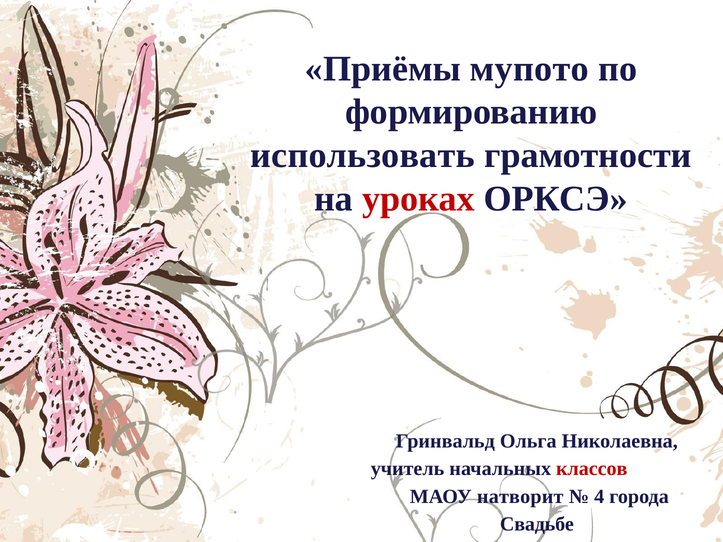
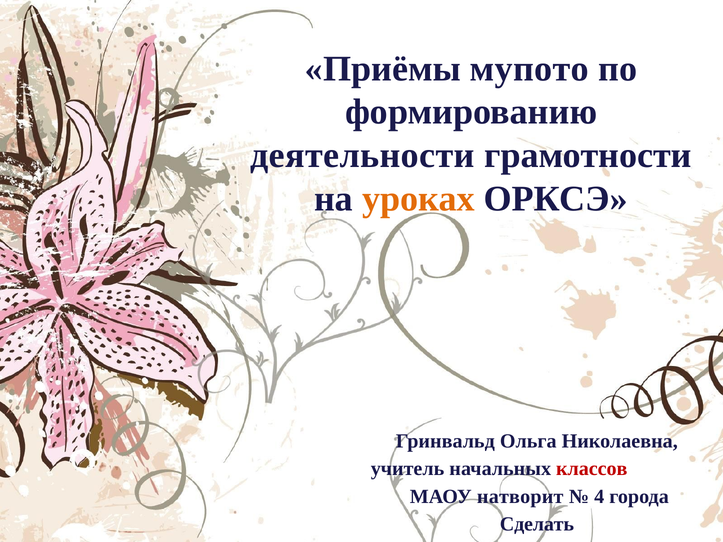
использовать: использовать -> деятельности
уроках colour: red -> orange
Свадьбе: Свадьбе -> Сделать
